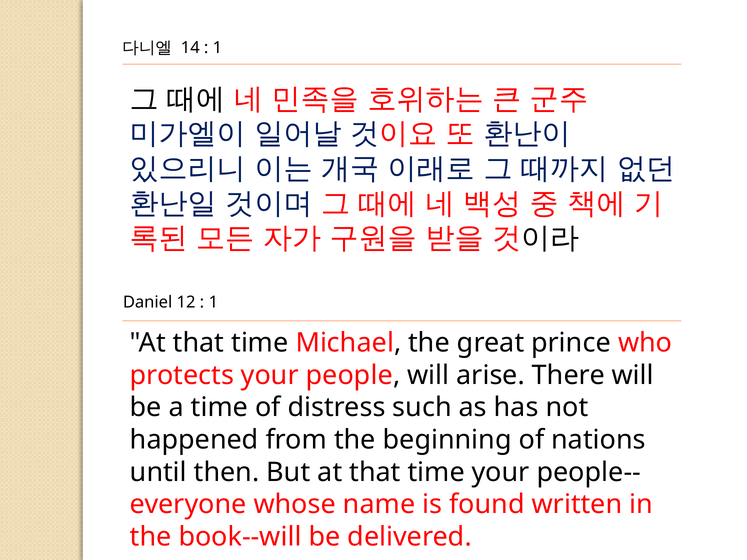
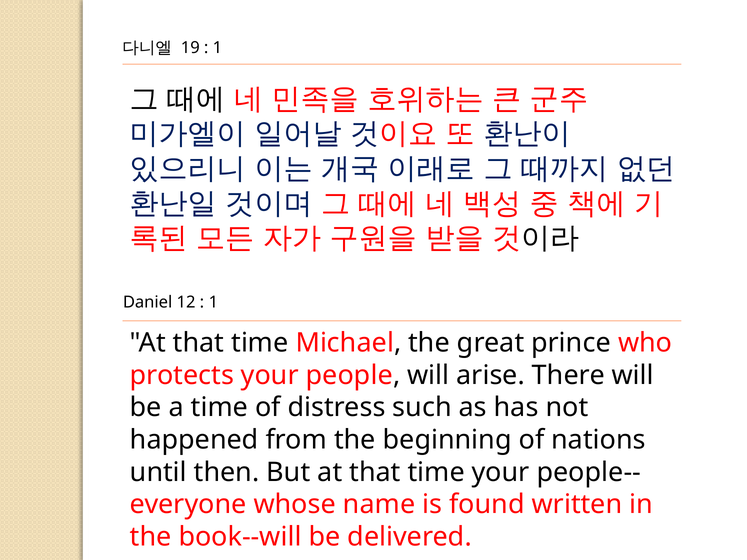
14: 14 -> 19
